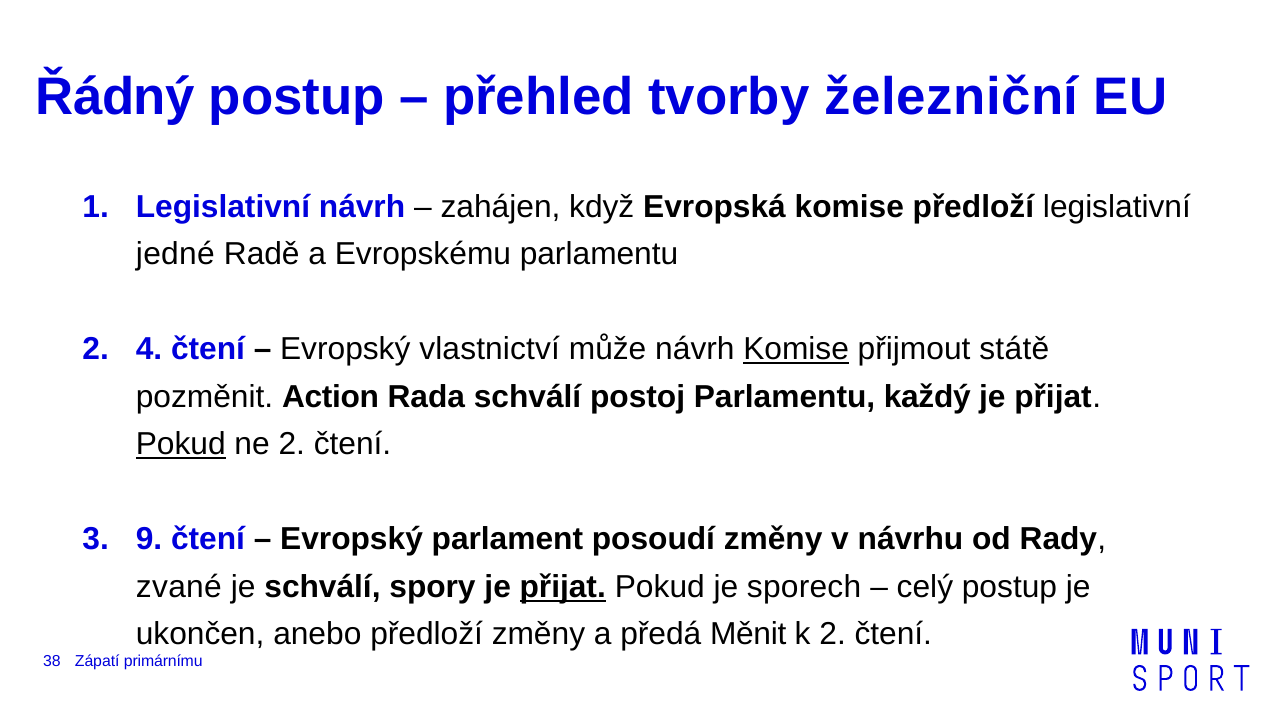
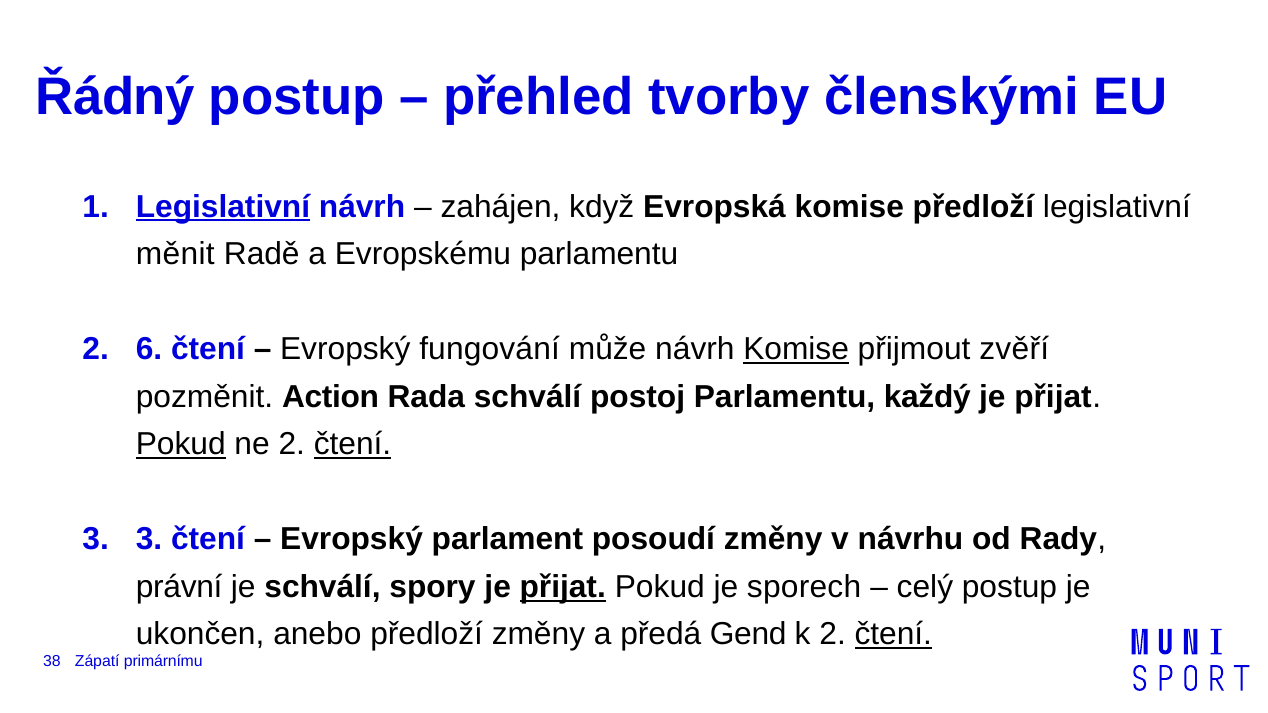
železniční: železniční -> členskými
Legislativní at (223, 207) underline: none -> present
jedné: jedné -> měnit
4: 4 -> 6
vlastnictví: vlastnictví -> fungování
státě: státě -> zvěří
čtení at (353, 444) underline: none -> present
9 at (149, 540): 9 -> 3
zvané: zvané -> právní
Měnit: Měnit -> Gend
čtení at (893, 635) underline: none -> present
